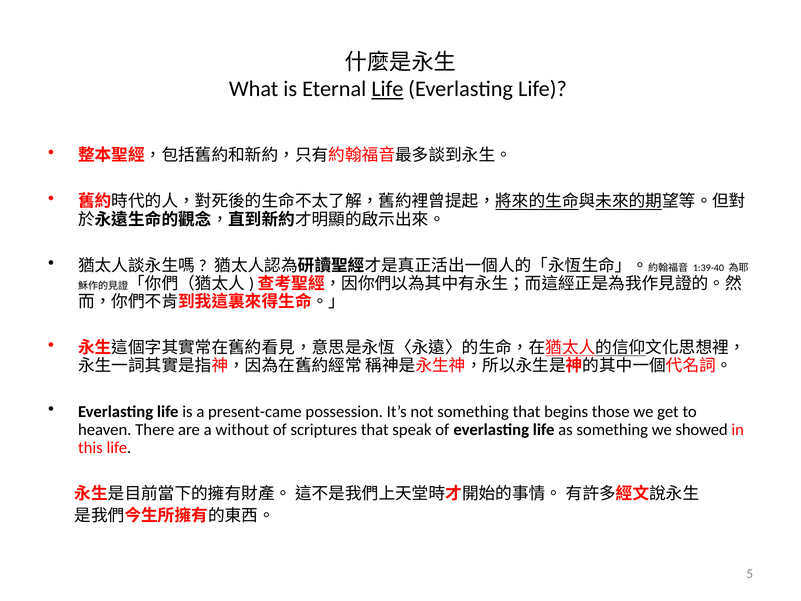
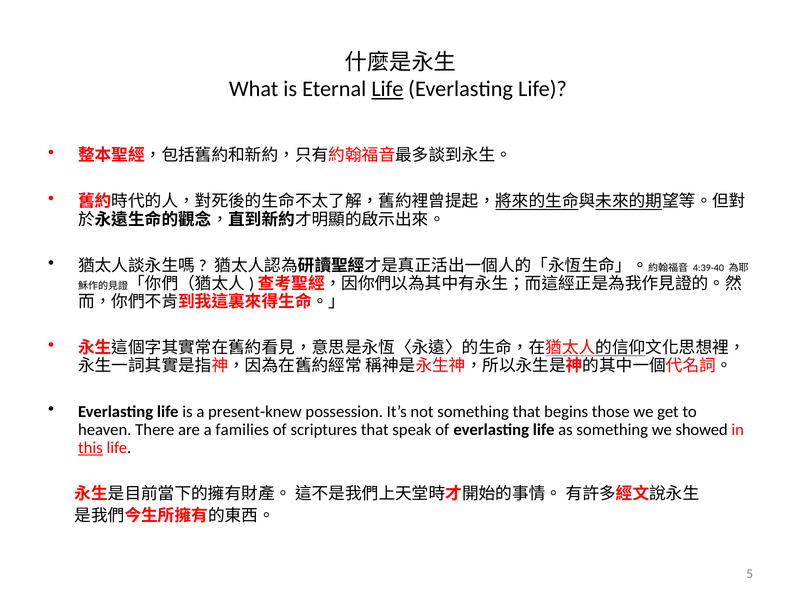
1:39-40: 1:39-40 -> 4:39-40
present-came: present-came -> present-knew
without: without -> families
this underline: none -> present
